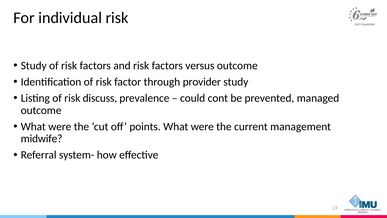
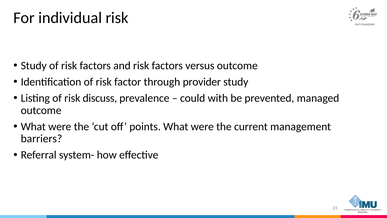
cont: cont -> with
midwife: midwife -> barriers
